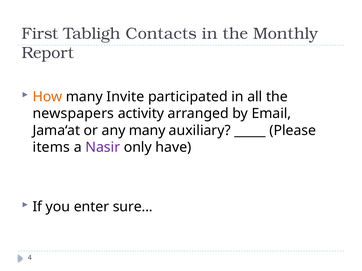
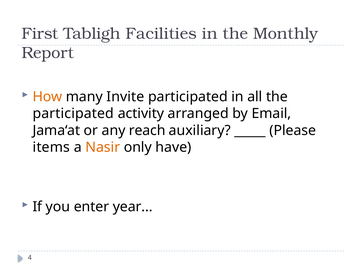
Contacts: Contacts -> Facilities
newspapers at (73, 114): newspapers -> participated
any many: many -> reach
Nasir colour: purple -> orange
sure: sure -> year
